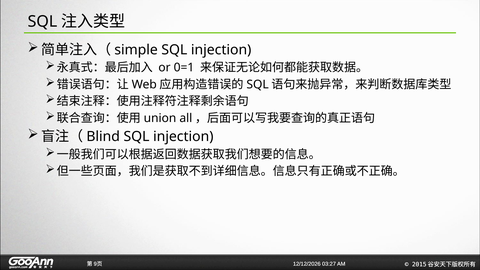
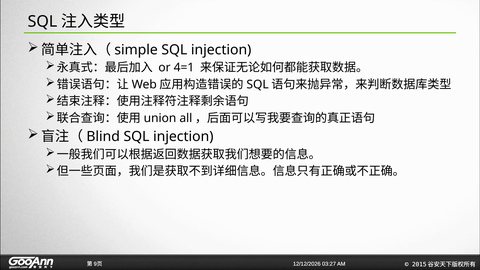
0=1: 0=1 -> 4=1
